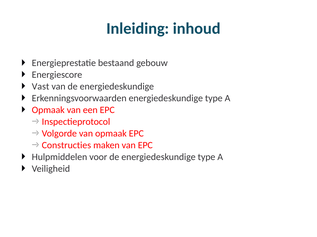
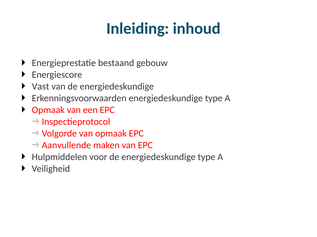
Constructies: Constructies -> Aanvullende
